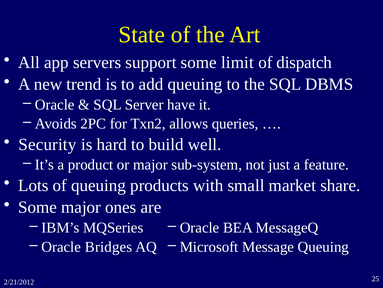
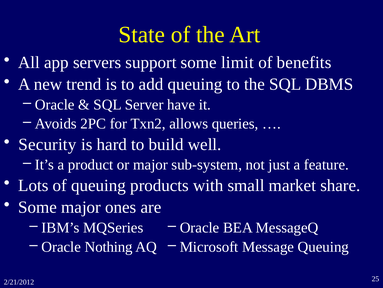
dispatch: dispatch -> benefits
Bridges: Bridges -> Nothing
